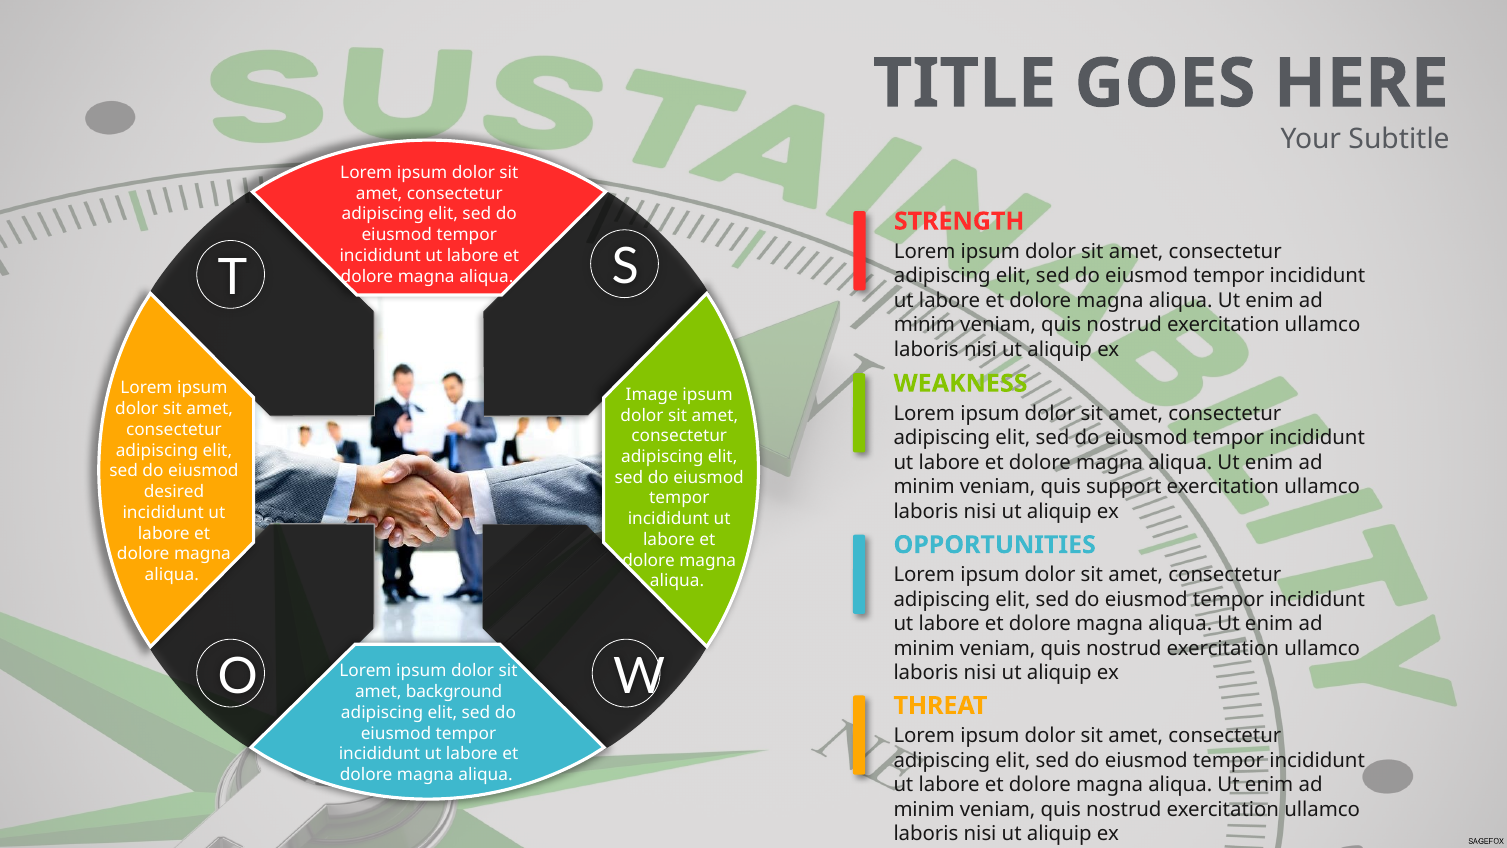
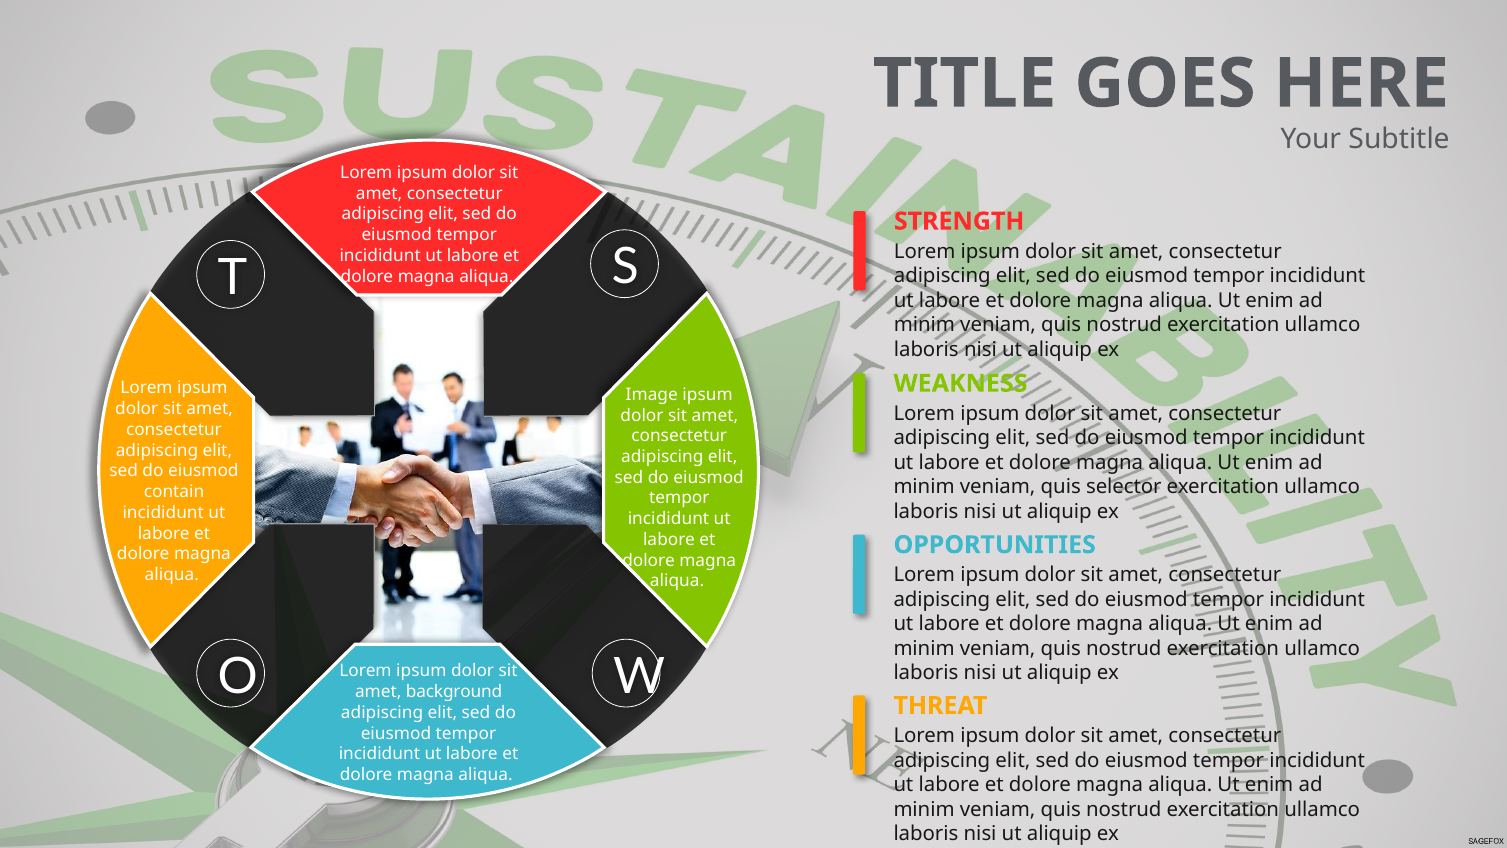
support: support -> selector
desired: desired -> contain
